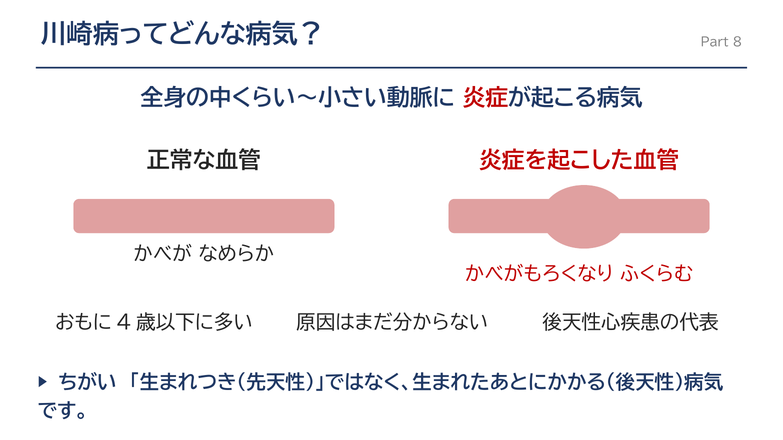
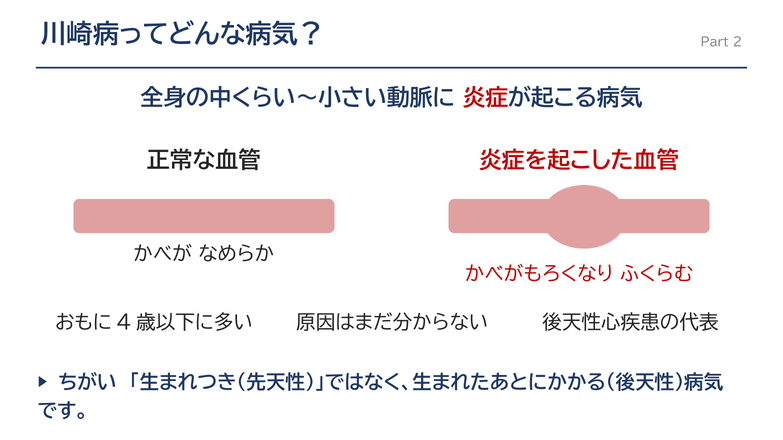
8: 8 -> 2
